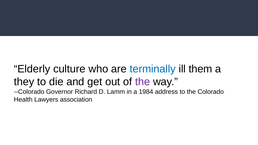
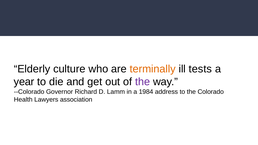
terminally colour: blue -> orange
them: them -> tests
they: they -> year
